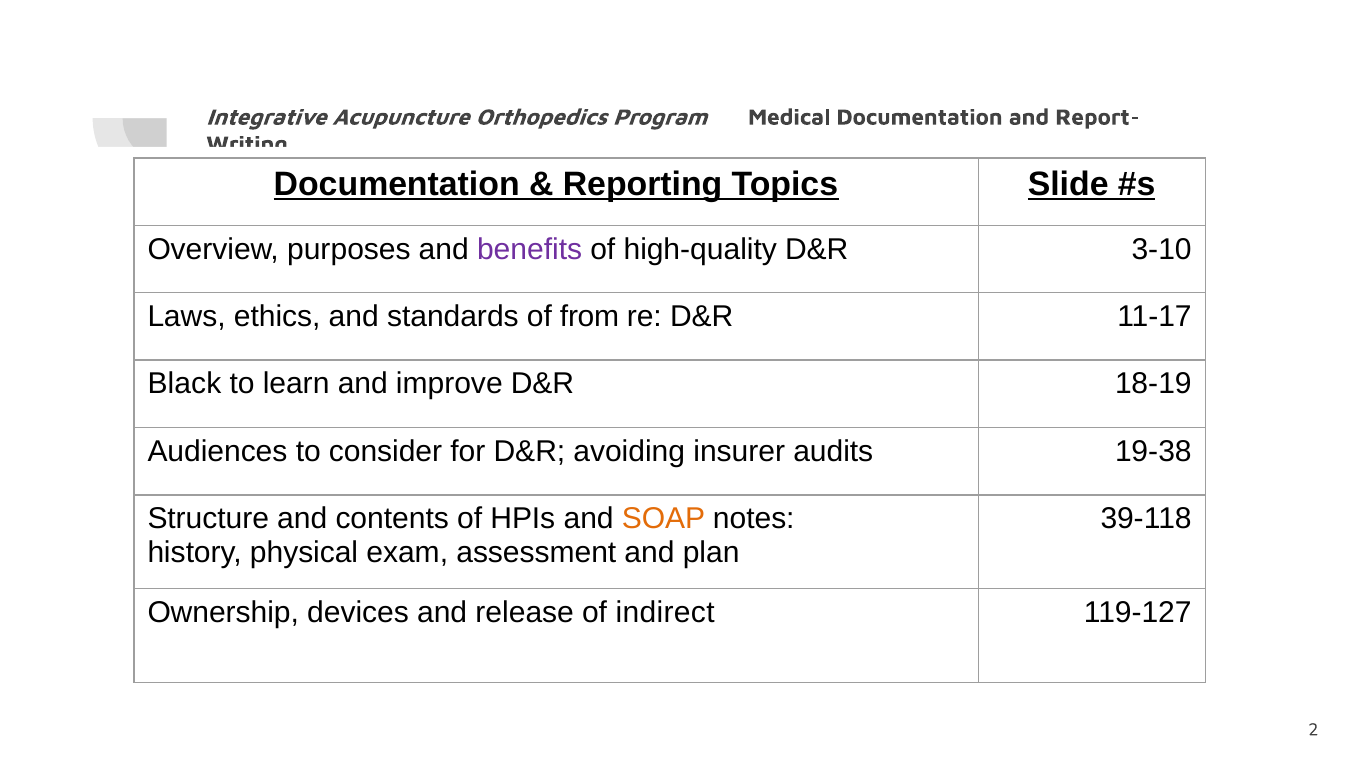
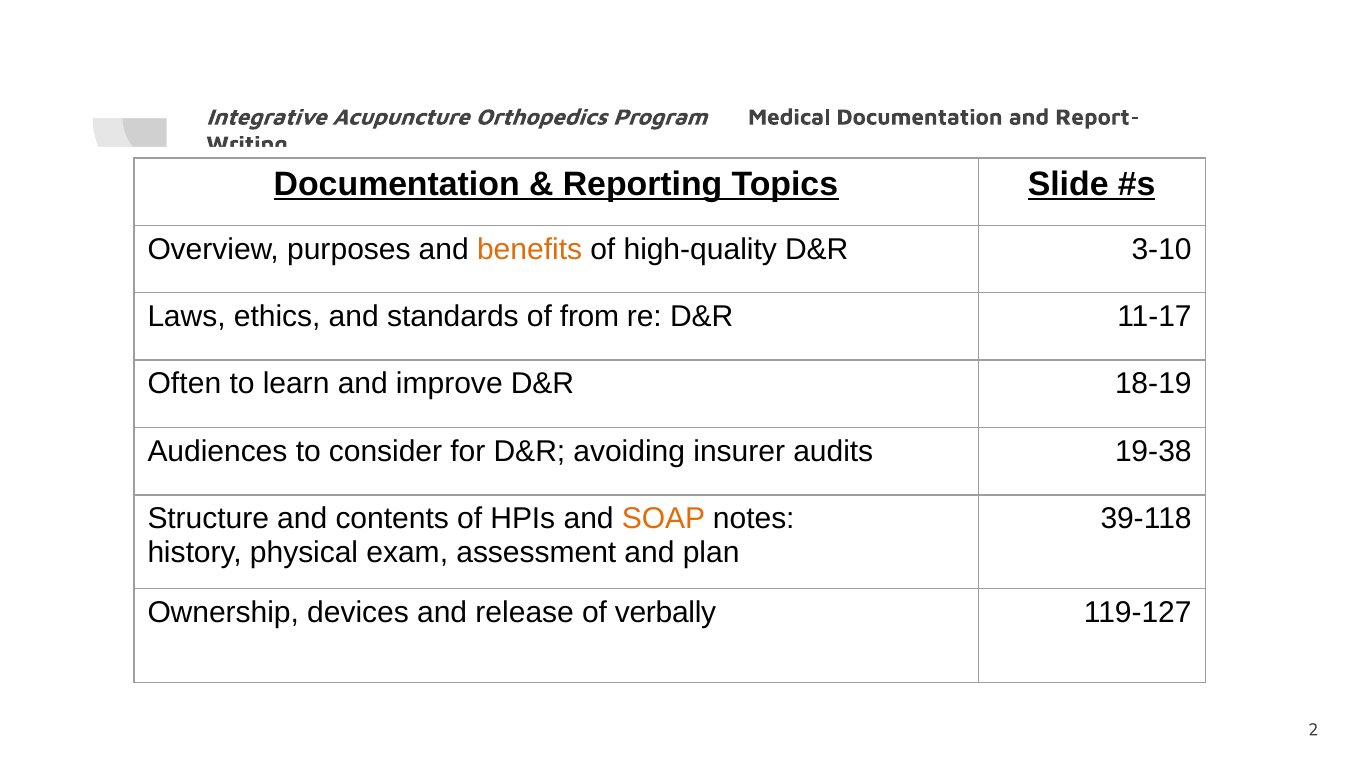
benefits colour: purple -> orange
Black: Black -> Often
indirect: indirect -> verbally
